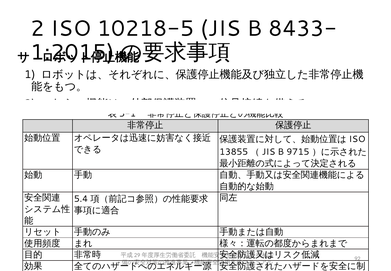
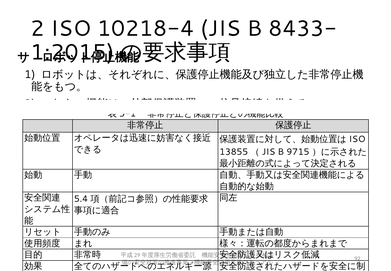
10218-5: 10218-5 -> 10218-4
